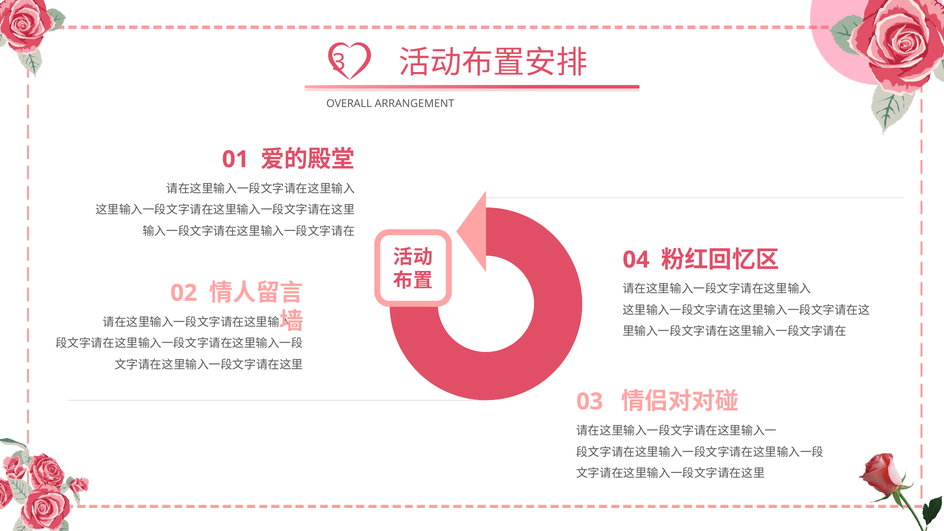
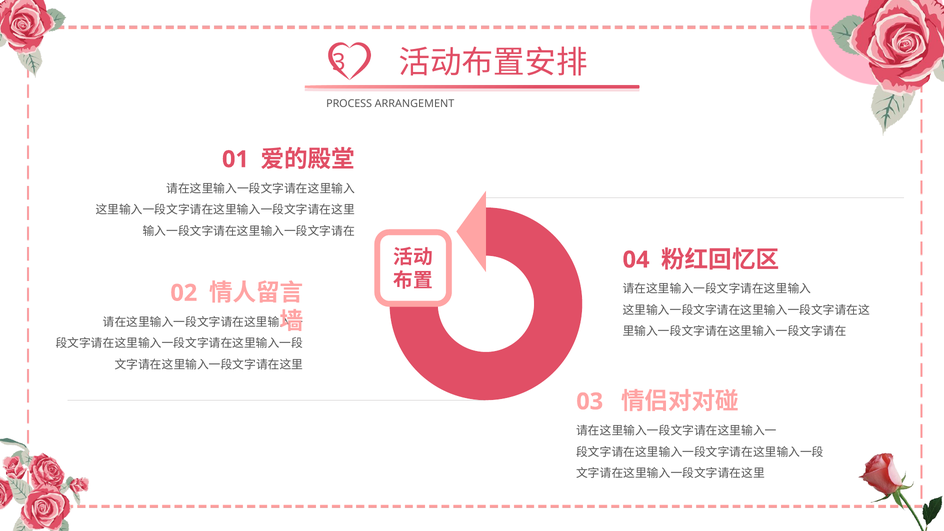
OVERALL: OVERALL -> PROCESS
